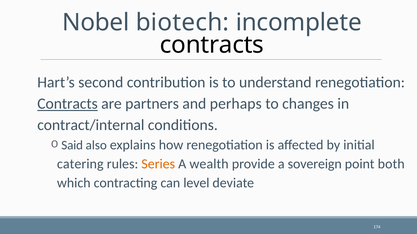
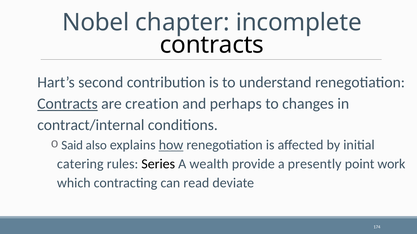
biotech: biotech -> chapter
partners: partners -> creation
how underline: none -> present
Series colour: orange -> black
sovereign: sovereign -> presently
both: both -> work
level: level -> read
